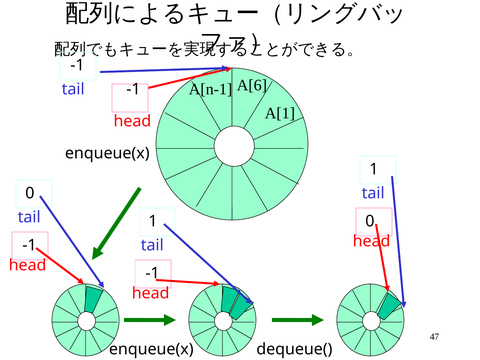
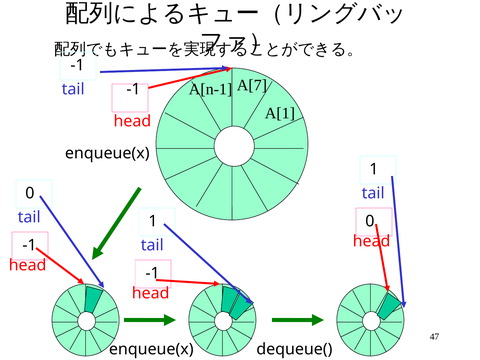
A[6: A[6 -> A[7
